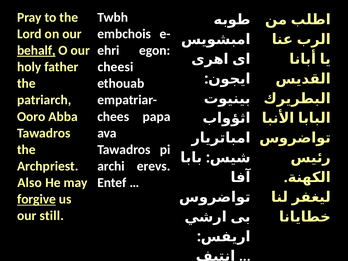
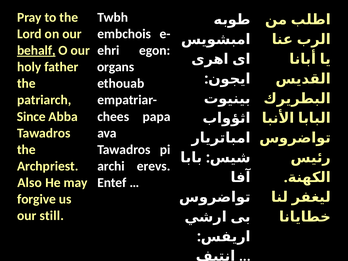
cheesi: cheesi -> organs
Ooro: Ooro -> Since
forgive underline: present -> none
